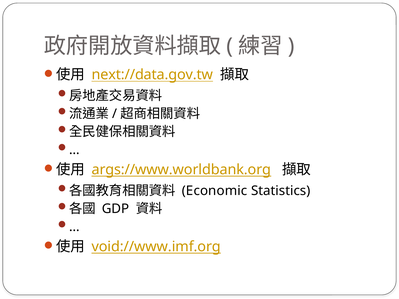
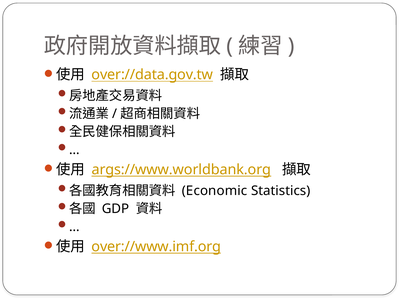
next://data.gov.tw: next://data.gov.tw -> over://data.gov.tw
void://www.imf.org: void://www.imf.org -> over://www.imf.org
